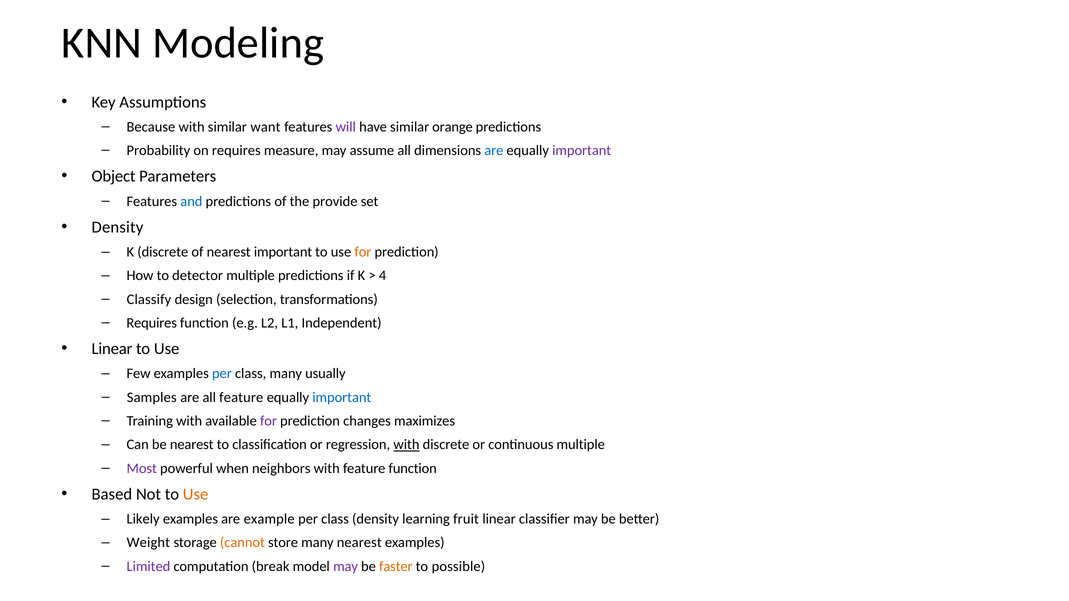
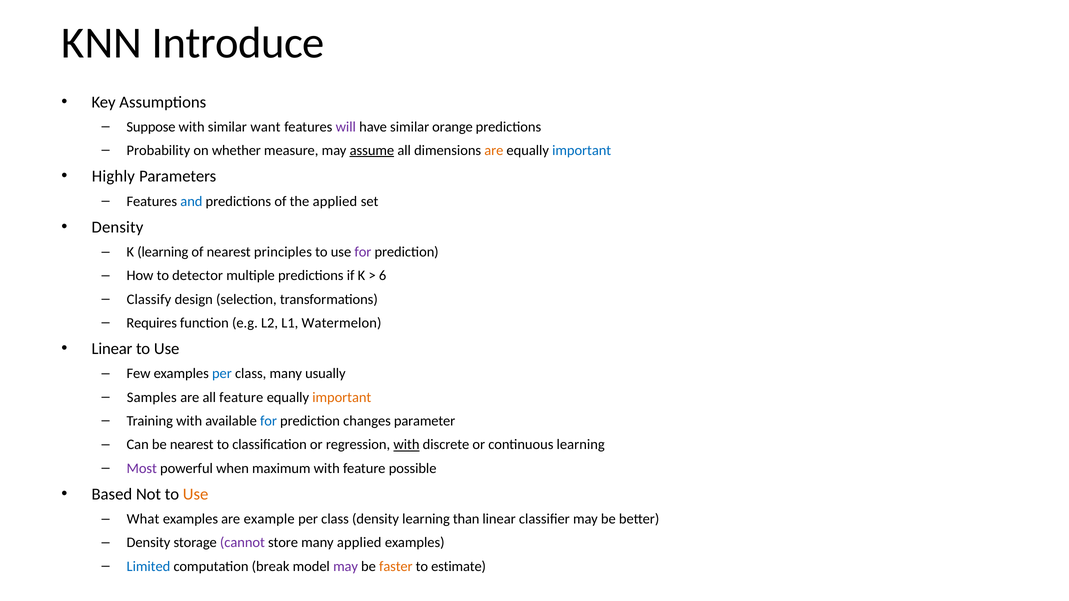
Modeling: Modeling -> Introduce
Because: Because -> Suppose
on requires: requires -> whether
assume underline: none -> present
are at (494, 151) colour: blue -> orange
important at (582, 151) colour: purple -> blue
Object: Object -> Highly
the provide: provide -> applied
K discrete: discrete -> learning
nearest important: important -> principles
for at (363, 252) colour: orange -> purple
4: 4 -> 6
Independent: Independent -> Watermelon
important at (342, 398) colour: blue -> orange
for at (268, 421) colour: purple -> blue
maximizes: maximizes -> parameter
continuous multiple: multiple -> learning
neighbors: neighbors -> maximum
feature function: function -> possible
Likely: Likely -> What
fruit: fruit -> than
Weight at (148, 543): Weight -> Density
cannot colour: orange -> purple
many nearest: nearest -> applied
Limited colour: purple -> blue
possible: possible -> estimate
